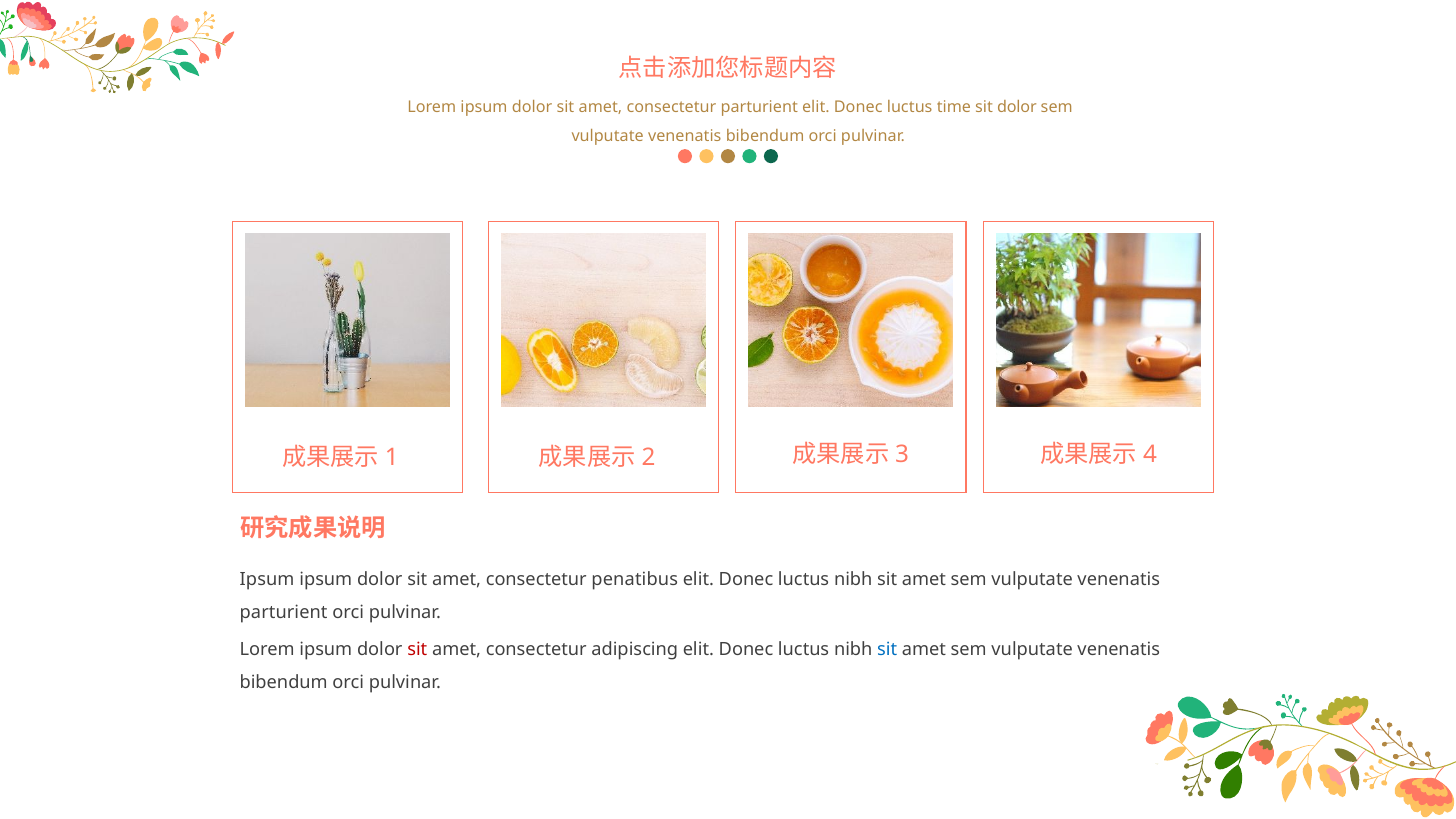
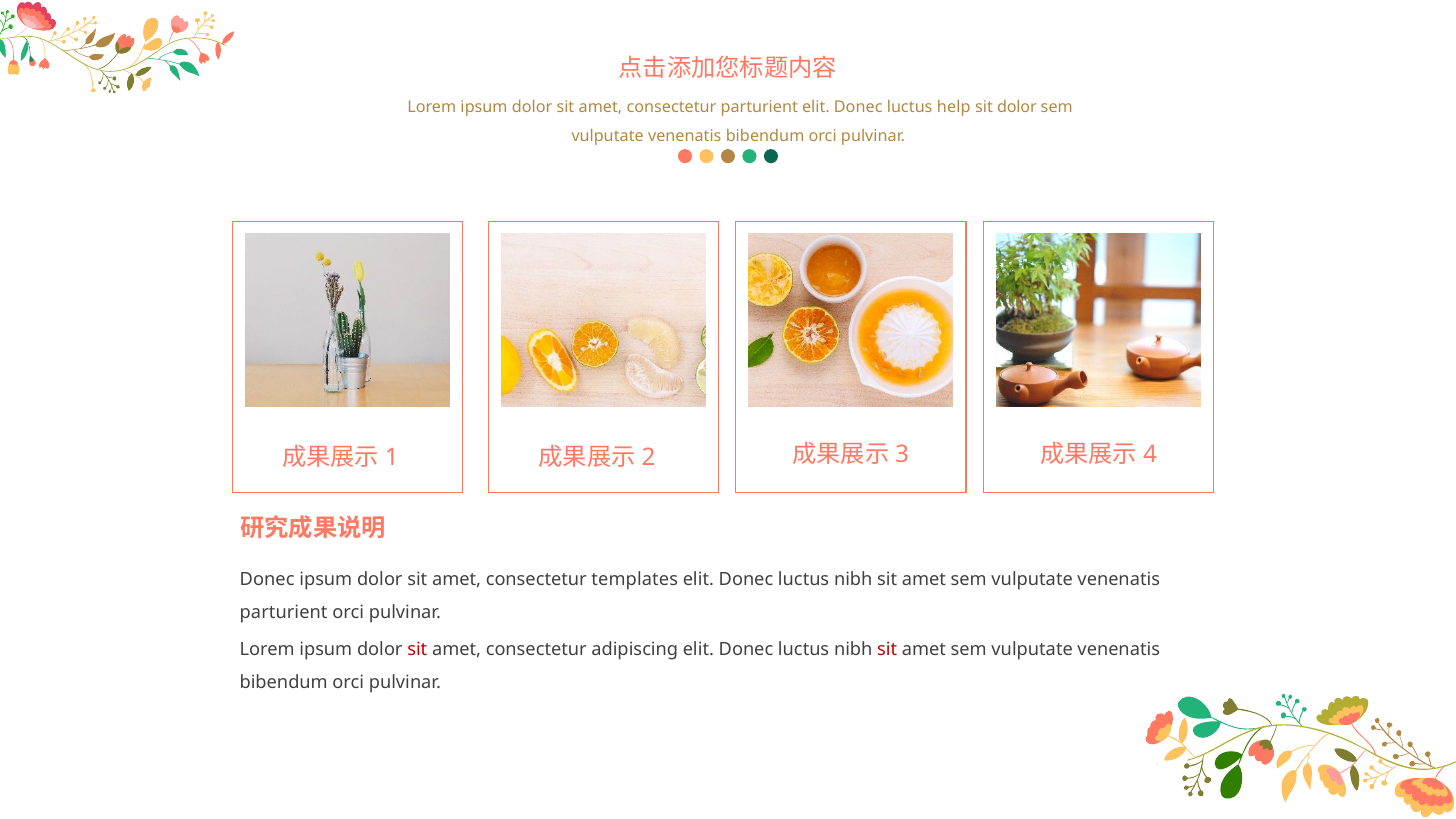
time: time -> help
Ipsum at (267, 579): Ipsum -> Donec
penatibus: penatibus -> templates
sit at (887, 649) colour: blue -> red
